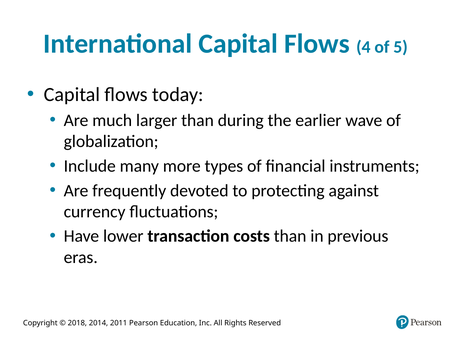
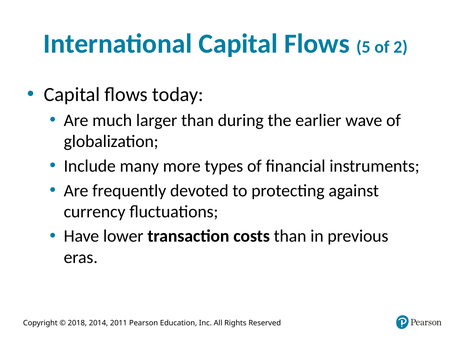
4: 4 -> 5
5: 5 -> 2
